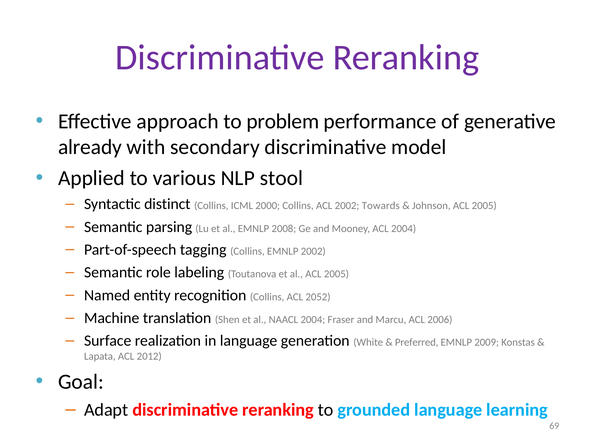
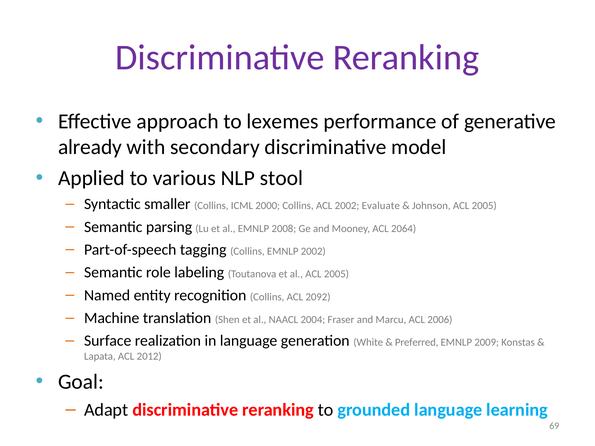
problem: problem -> lexemes
distinct: distinct -> smaller
Towards: Towards -> Evaluate
ACL 2004: 2004 -> 2064
2052: 2052 -> 2092
